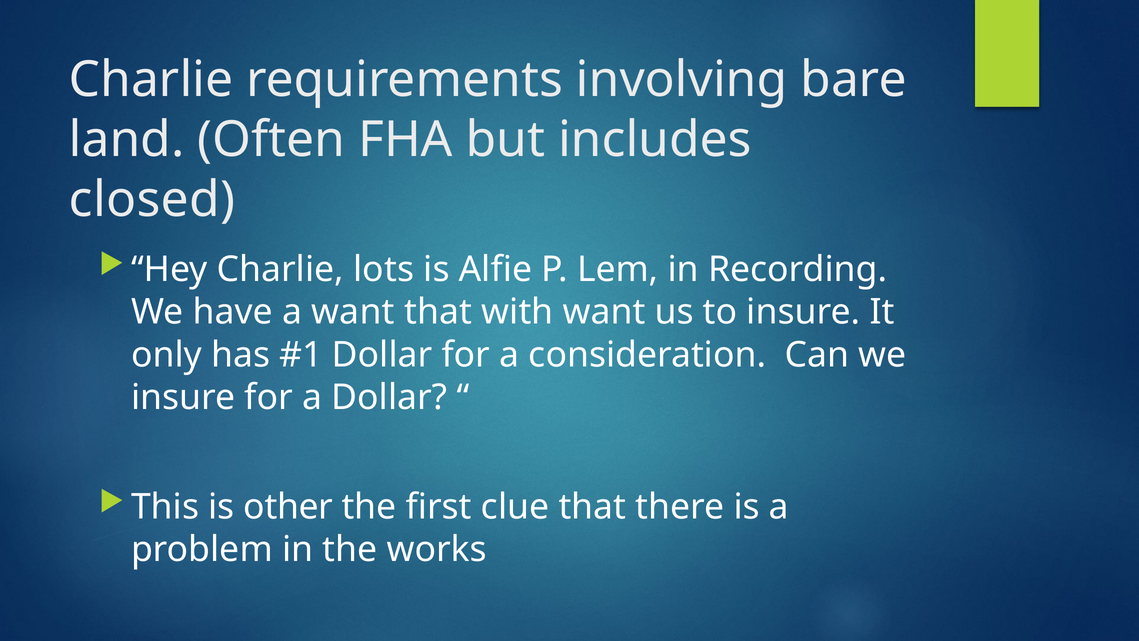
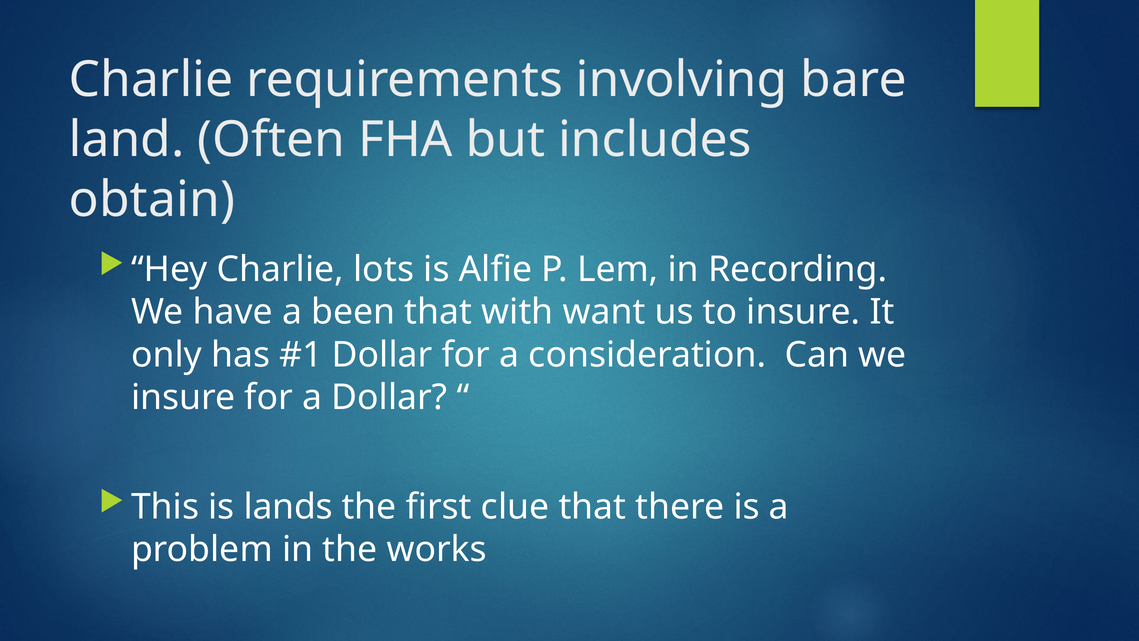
closed: closed -> obtain
a want: want -> been
other: other -> lands
